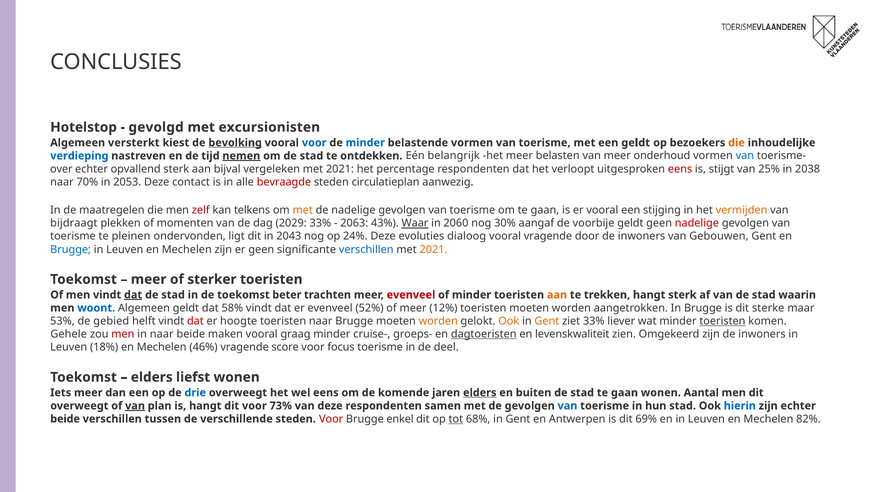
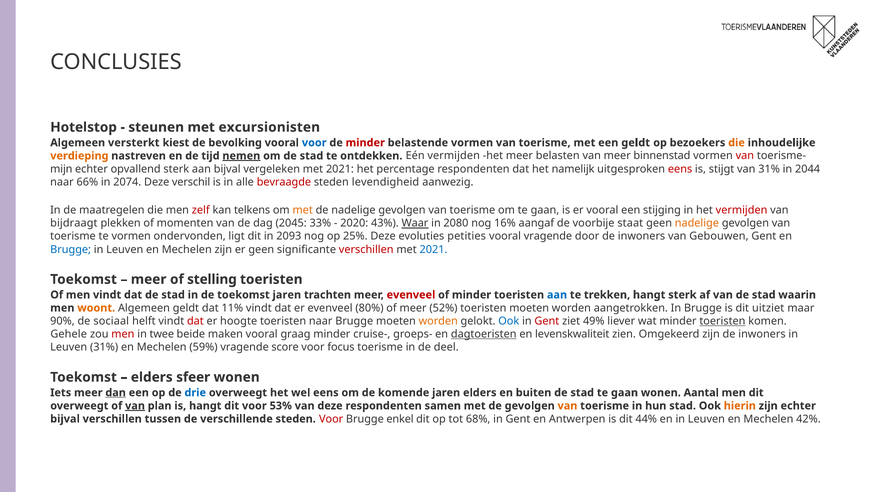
gevolgd: gevolgd -> steunen
bevolking underline: present -> none
minder at (365, 143) colour: blue -> red
verdieping colour: blue -> orange
Eén belangrijk: belangrijk -> vermijden
onderhoud: onderhoud -> binnenstad
van at (745, 156) colour: blue -> red
over: over -> mijn
verloopt: verloopt -> namelijk
van 25%: 25% -> 31%
2038: 2038 -> 2044
70%: 70% -> 66%
2053: 2053 -> 2074
contact: contact -> verschil
circulatieplan: circulatieplan -> levendigheid
vermijden at (742, 210) colour: orange -> red
2029: 2029 -> 2045
2063: 2063 -> 2020
2060: 2060 -> 2080
30%: 30% -> 16%
voorbije geldt: geldt -> staat
nadelige at (697, 223) colour: red -> orange
te pleinen: pleinen -> vormen
2043: 2043 -> 2093
24%: 24% -> 25%
dialoog: dialoog -> petities
verschillen at (366, 249) colour: blue -> red
2021 at (434, 249) colour: orange -> blue
sterker: sterker -> stelling
dat at (133, 295) underline: present -> none
toekomst beter: beter -> jaren
aan at (557, 295) colour: orange -> blue
woont colour: blue -> orange
58%: 58% -> 11%
52%: 52% -> 80%
12%: 12% -> 52%
sterke: sterke -> uitziet
53%: 53% -> 90%
gebied: gebied -> sociaal
Ook at (509, 321) colour: orange -> blue
Gent at (547, 321) colour: orange -> red
ziet 33%: 33% -> 49%
in naar: naar -> twee
Leuven 18%: 18% -> 31%
46%: 46% -> 59%
liefst: liefst -> sfeer
dan underline: none -> present
elders at (480, 392) underline: present -> none
73%: 73% -> 53%
van at (567, 405) colour: blue -> orange
hierin colour: blue -> orange
beide at (65, 419): beide -> bijval
tot underline: present -> none
69%: 69% -> 44%
82%: 82% -> 42%
